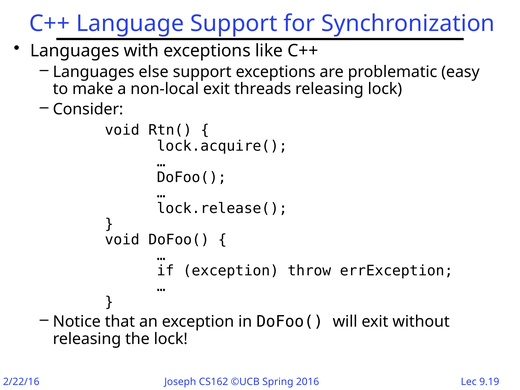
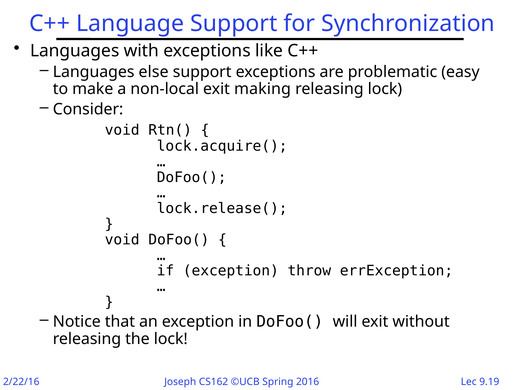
threads: threads -> making
